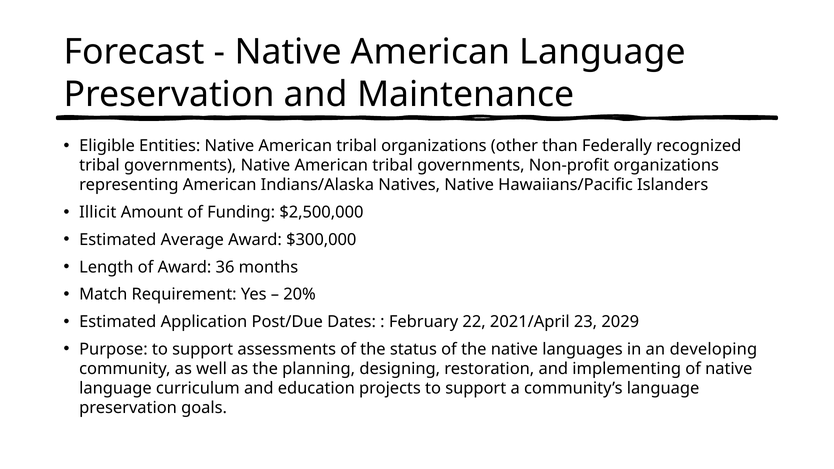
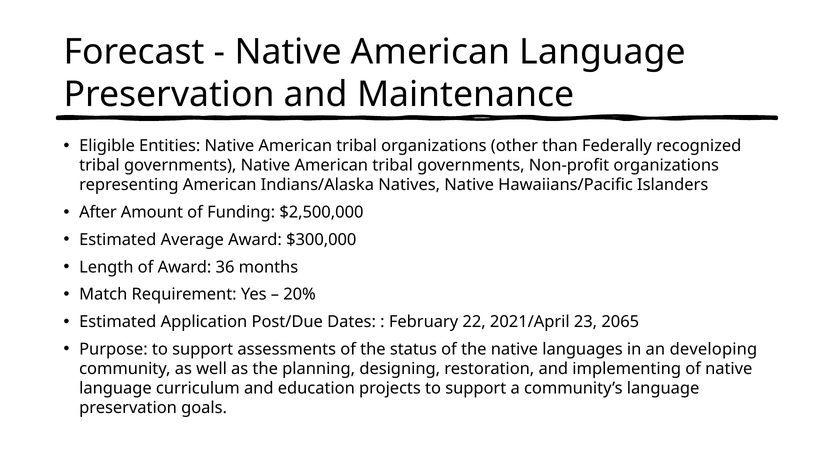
Illicit: Illicit -> After
2029: 2029 -> 2065
